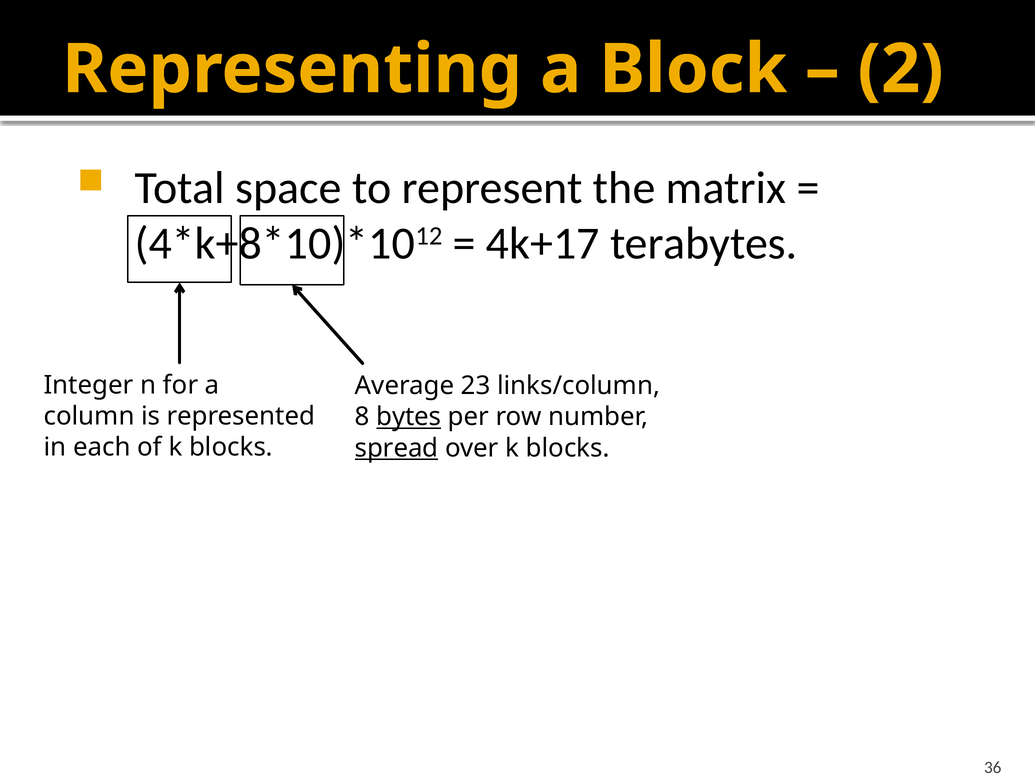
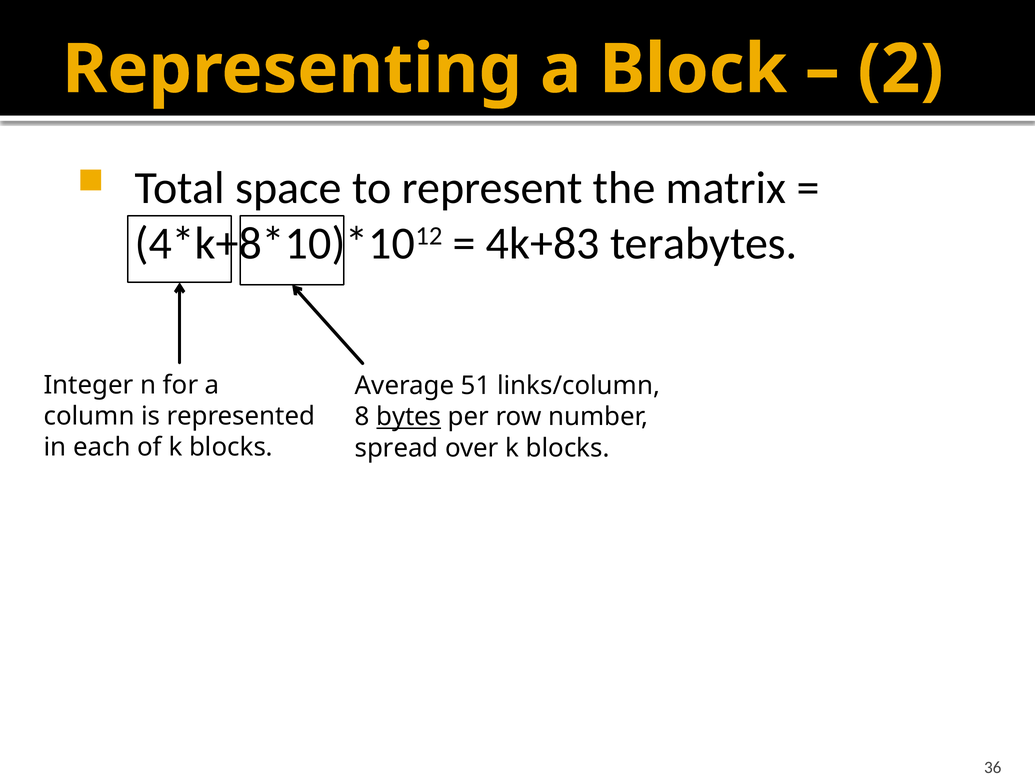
4k+17: 4k+17 -> 4k+83
23: 23 -> 51
spread underline: present -> none
